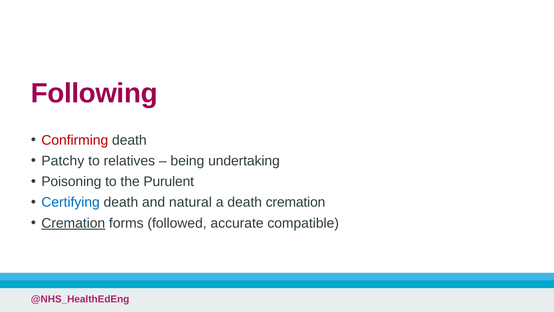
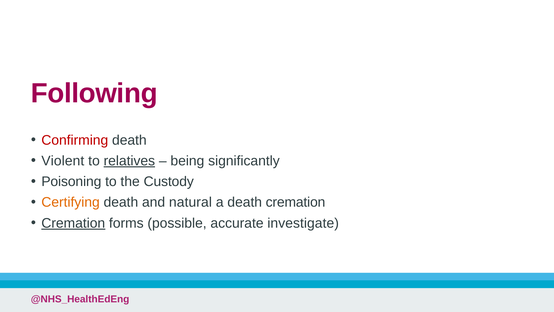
Patchy: Patchy -> Violent
relatives underline: none -> present
undertaking: undertaking -> significantly
Purulent: Purulent -> Custody
Certifying colour: blue -> orange
followed: followed -> possible
compatible: compatible -> investigate
